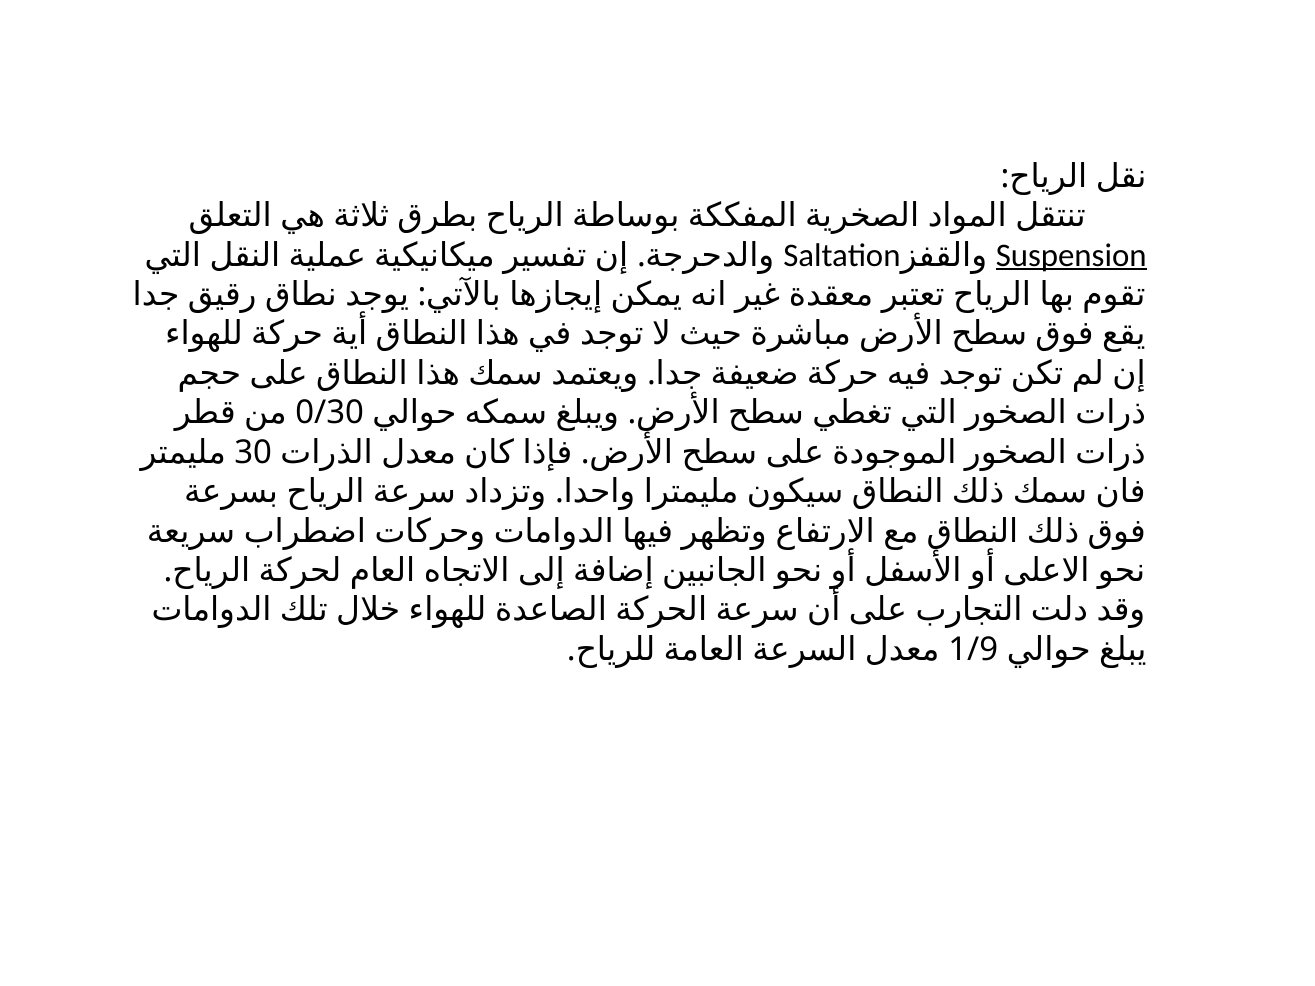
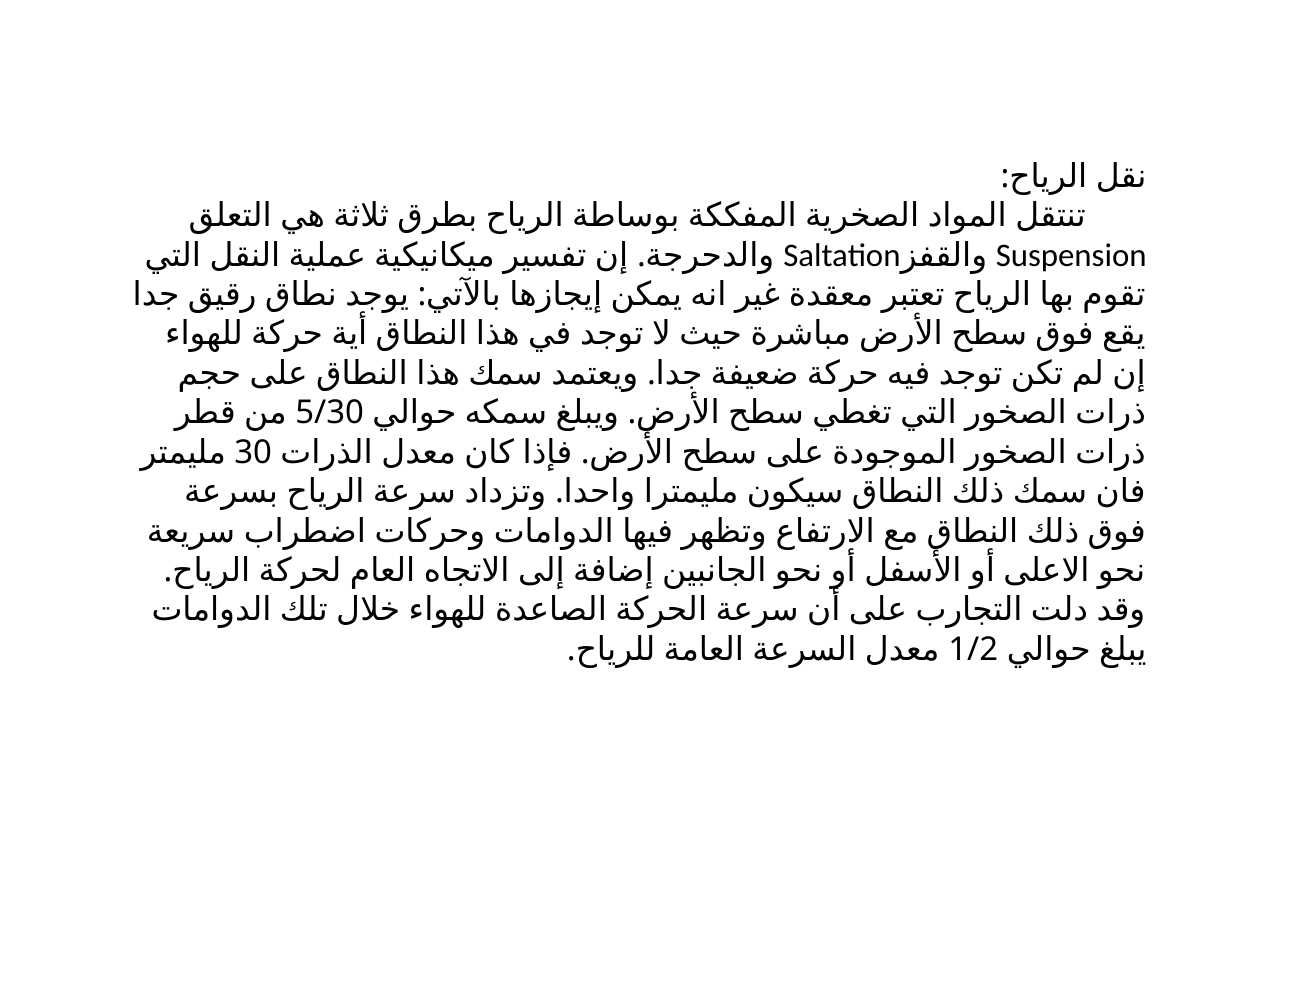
Suspension underline: present -> none
0/30: 0/30 -> 5/30
1/9: 1/9 -> 1/2
